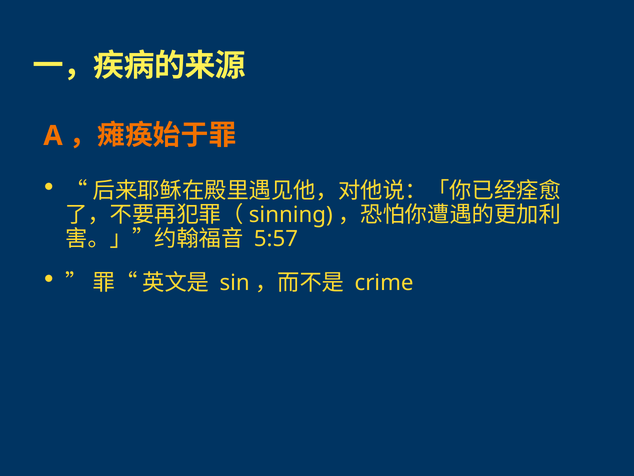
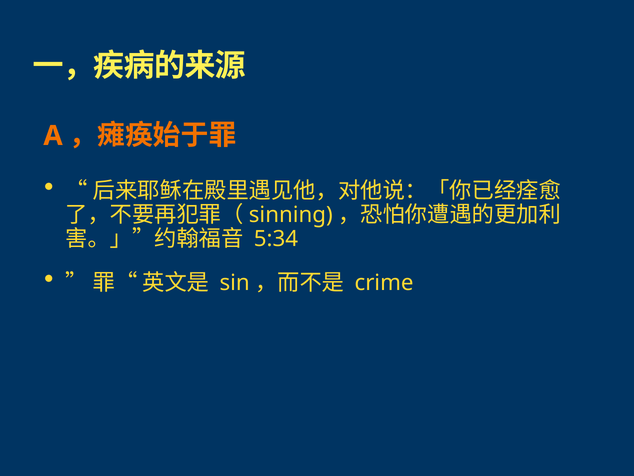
5:57: 5:57 -> 5:34
